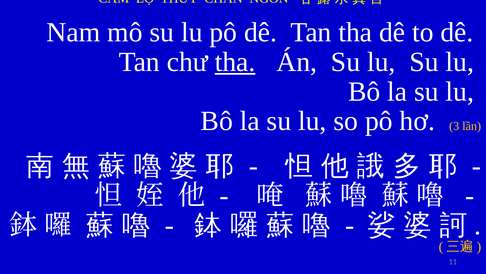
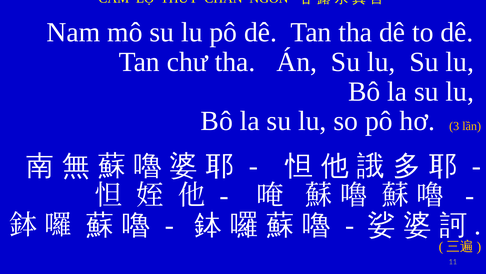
tha at (235, 62) underline: present -> none
